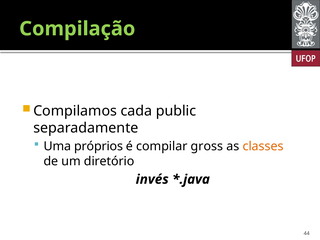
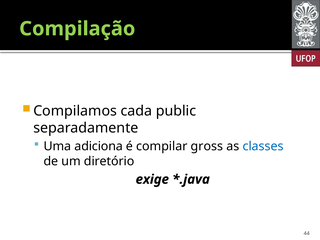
próprios: próprios -> adiciona
classes colour: orange -> blue
invés: invés -> exige
